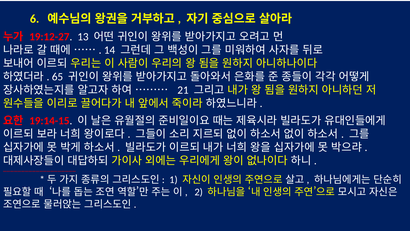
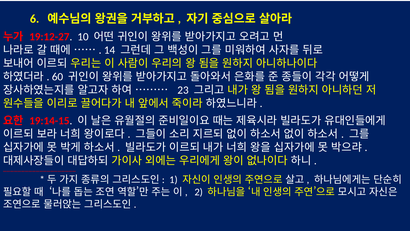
13: 13 -> 10
65: 65 -> 60
21: 21 -> 23
